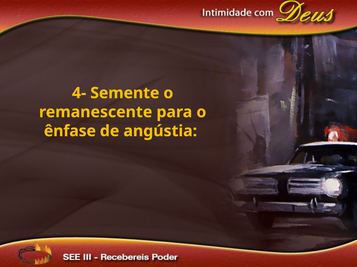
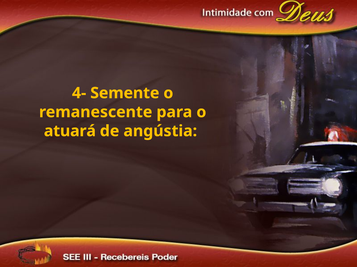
ênfase: ênfase -> atuará
